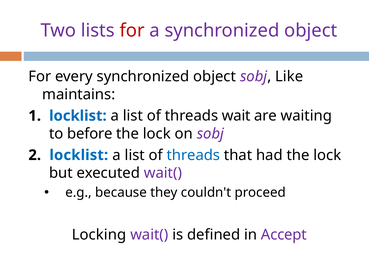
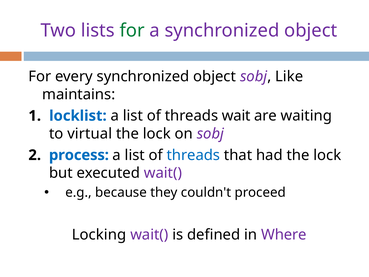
for at (132, 30) colour: red -> green
before: before -> virtual
locklist at (79, 155): locklist -> process
Accept: Accept -> Where
